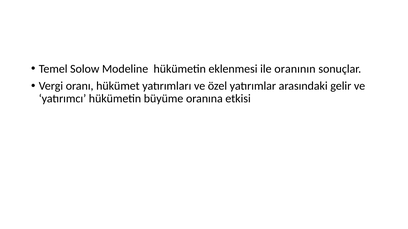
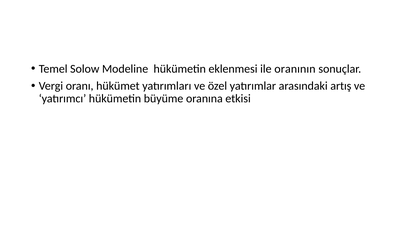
gelir: gelir -> artış
